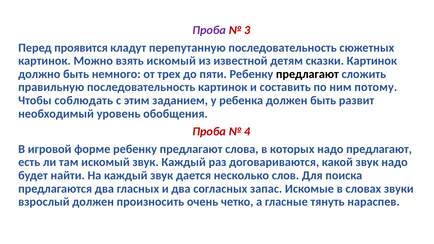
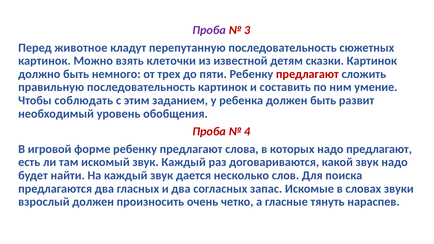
проявится: проявится -> животное
взять искомый: искомый -> клеточки
предлагают at (307, 74) colour: black -> red
потому: потому -> умение
